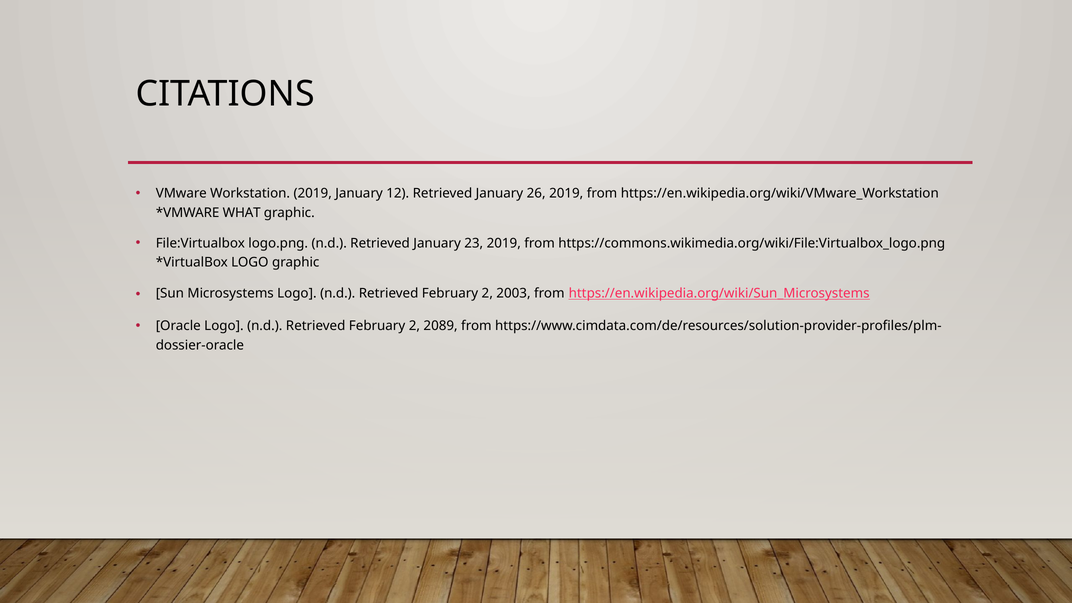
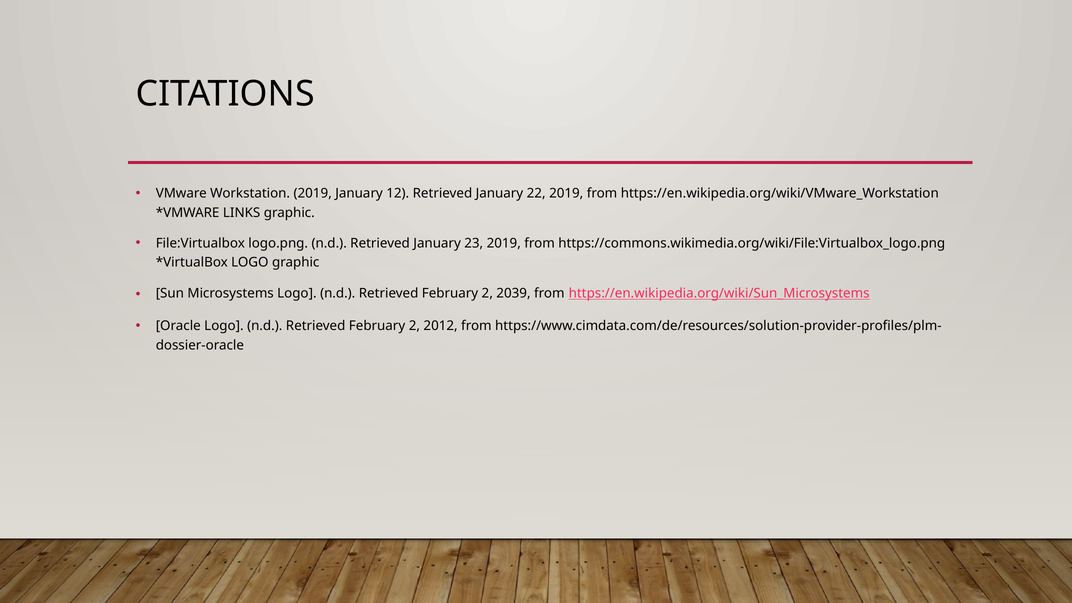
26: 26 -> 22
WHAT: WHAT -> LINKS
2003: 2003 -> 2039
2089: 2089 -> 2012
